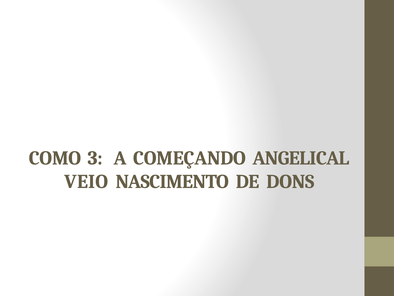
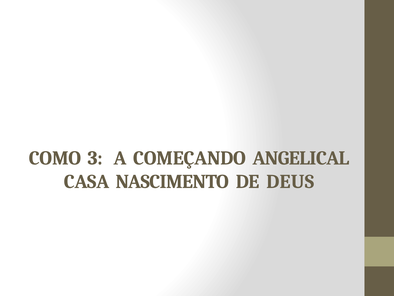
VEIO: VEIO -> CASA
DONS: DONS -> DEUS
